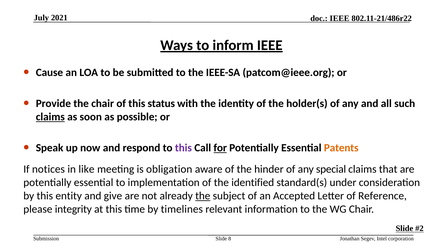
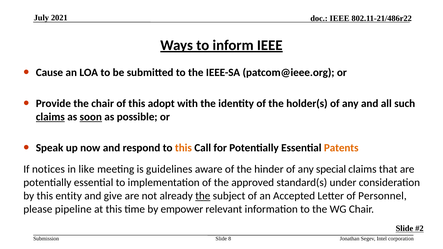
status: status -> adopt
soon underline: none -> present
this at (183, 148) colour: purple -> orange
for underline: present -> none
obligation: obligation -> guidelines
identified: identified -> approved
Reference: Reference -> Personnel
integrity: integrity -> pipeline
timelines: timelines -> empower
